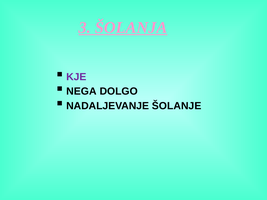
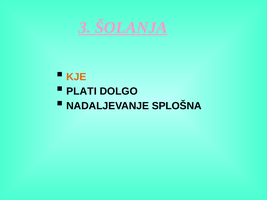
KJE colour: purple -> orange
NEGA: NEGA -> PLATI
ŠOLANJE: ŠOLANJE -> SPLOŠNA
